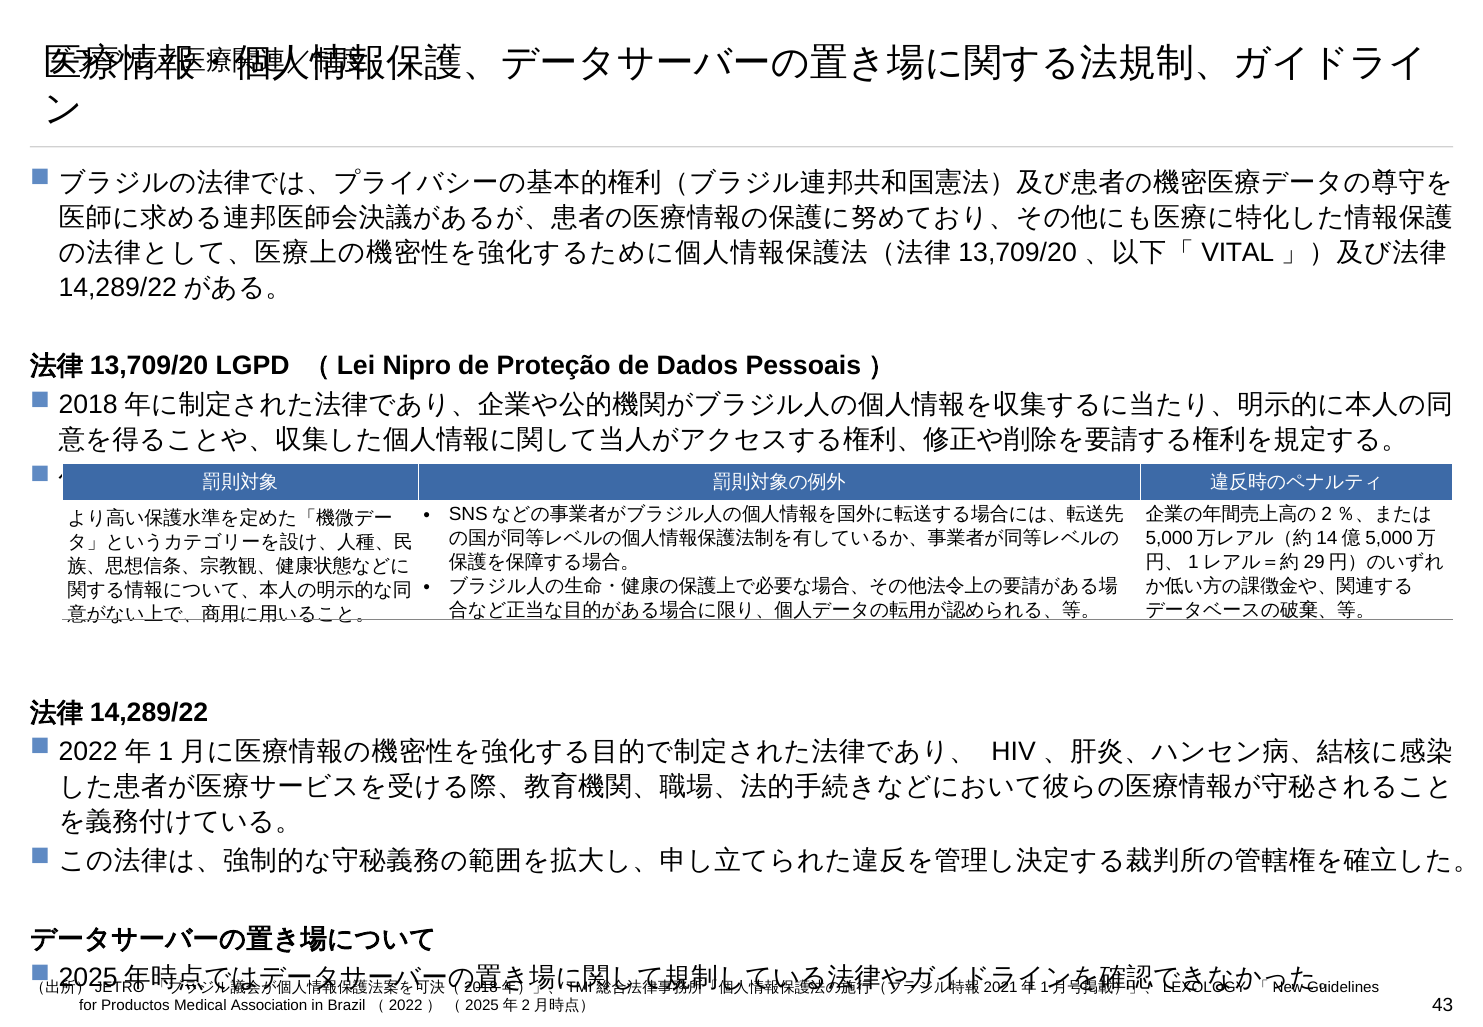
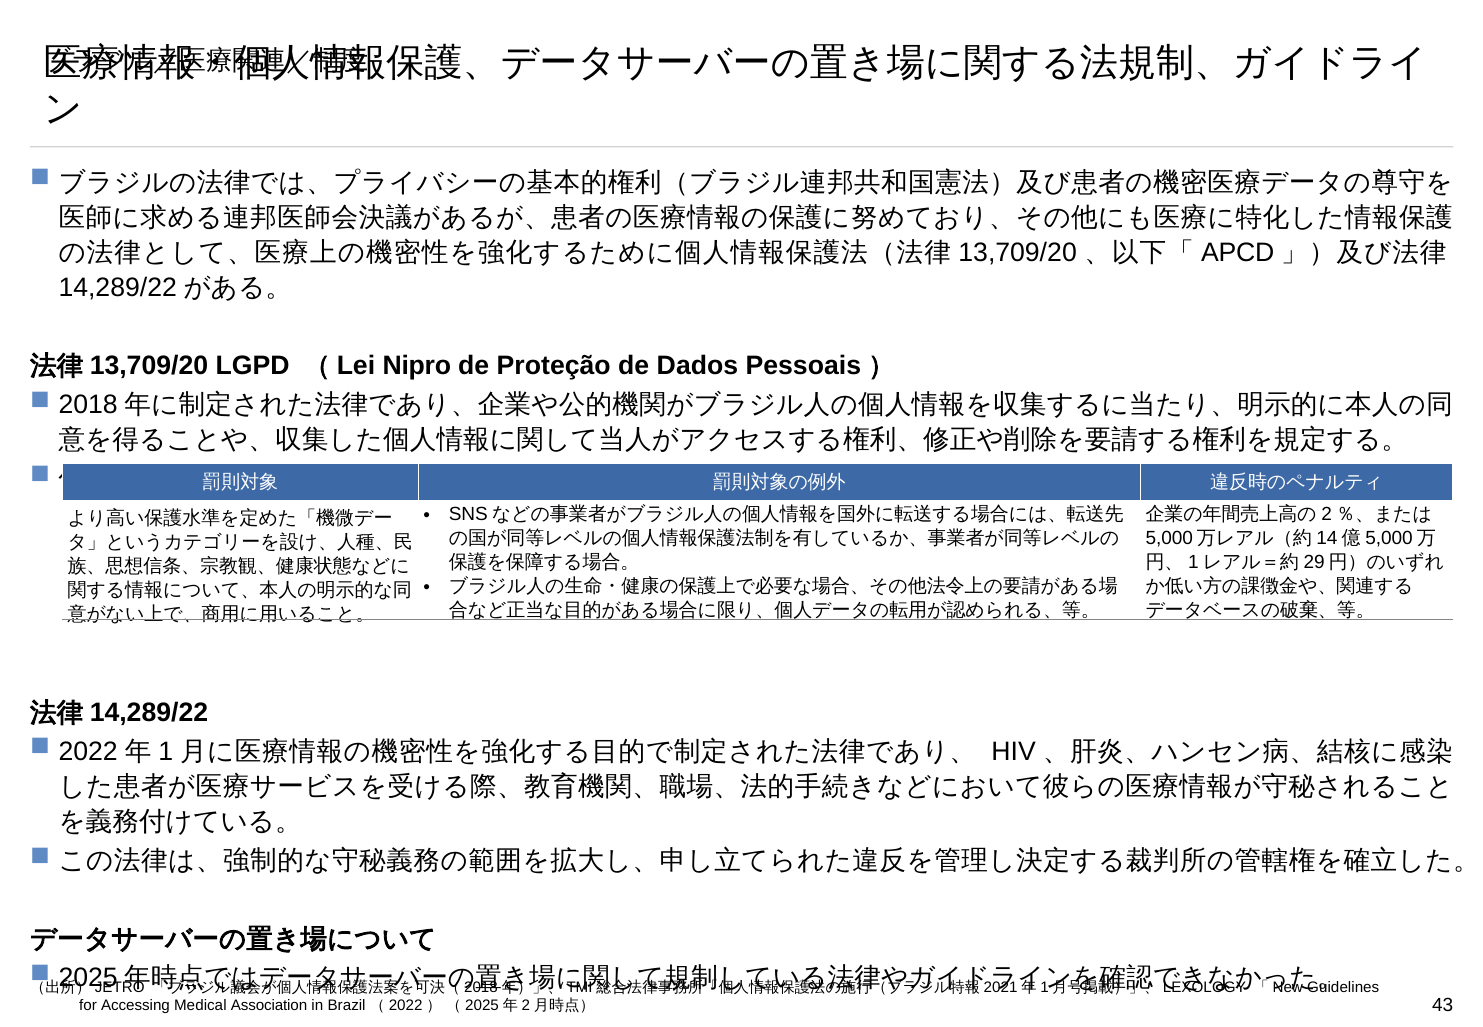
VITAL: VITAL -> APCD
Productos: Productos -> Accessing
